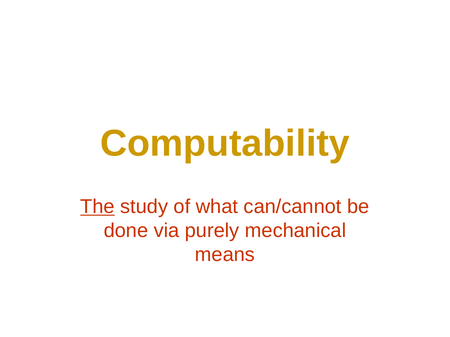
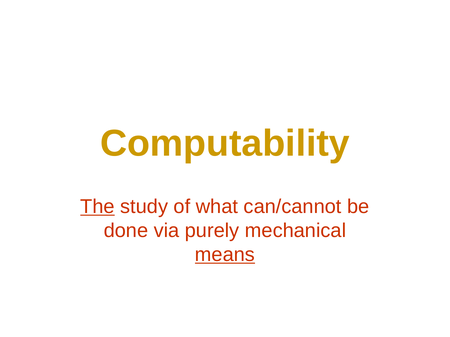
means underline: none -> present
